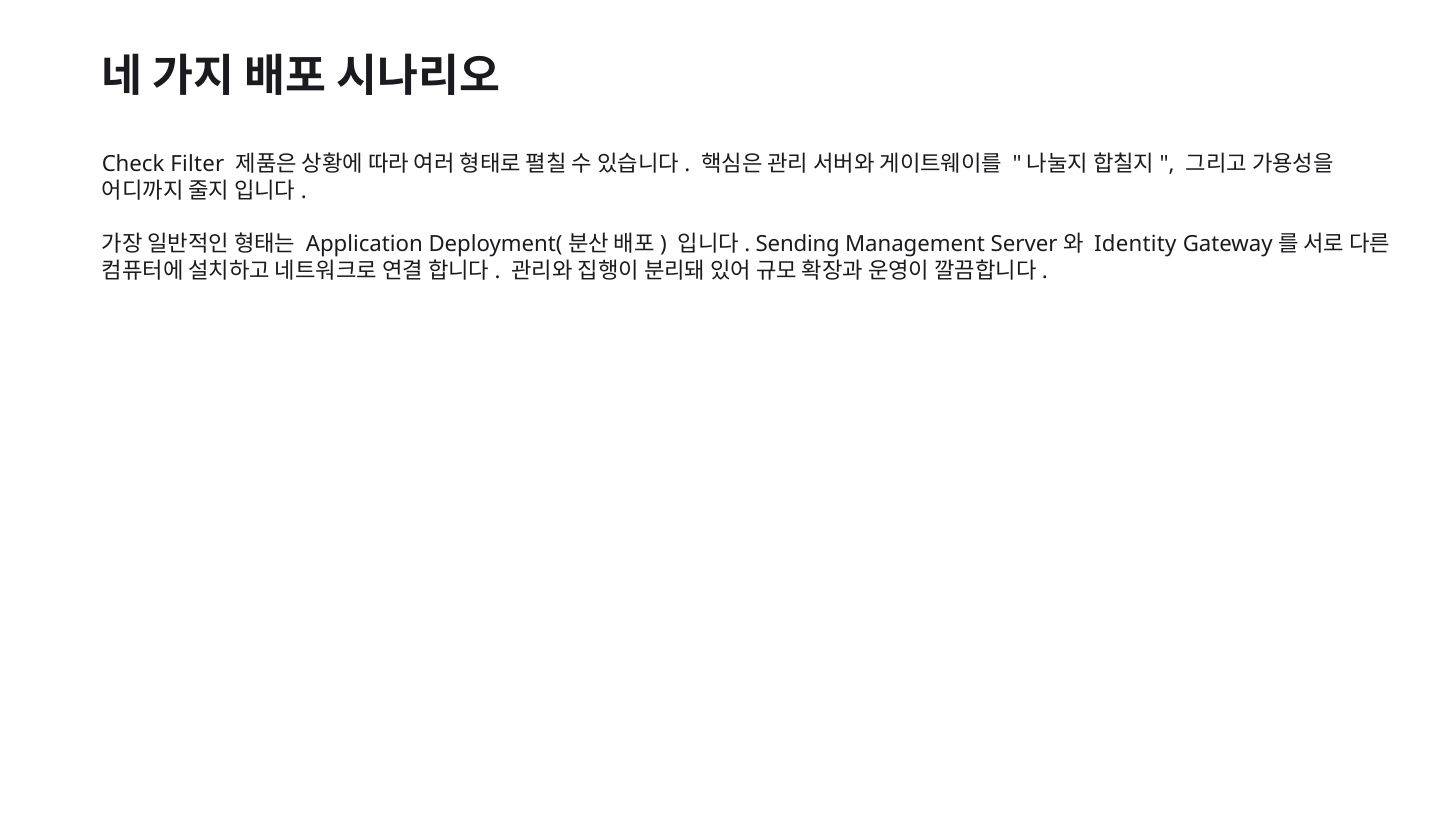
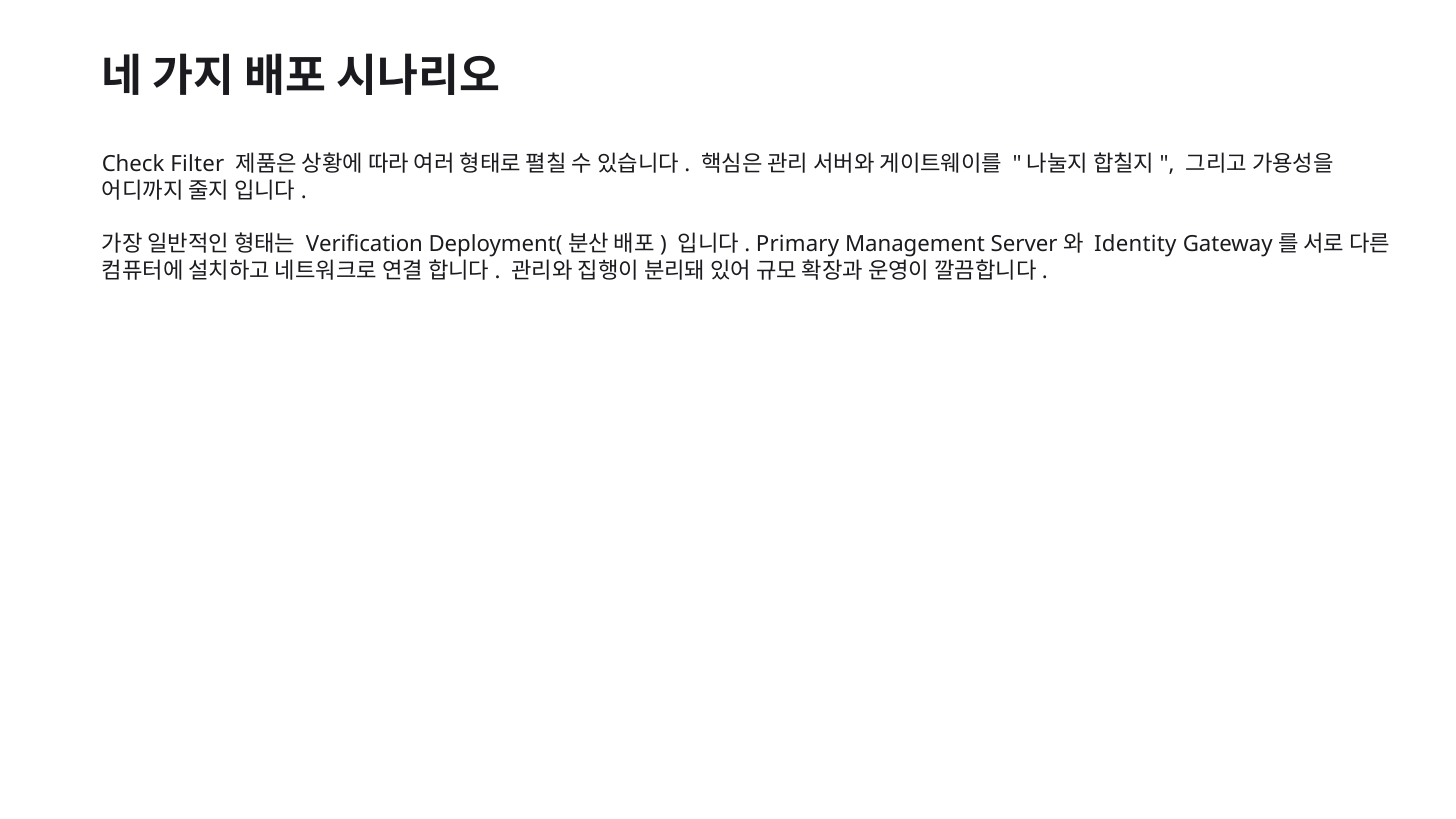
Application: Application -> Verification
Sending: Sending -> Primary
